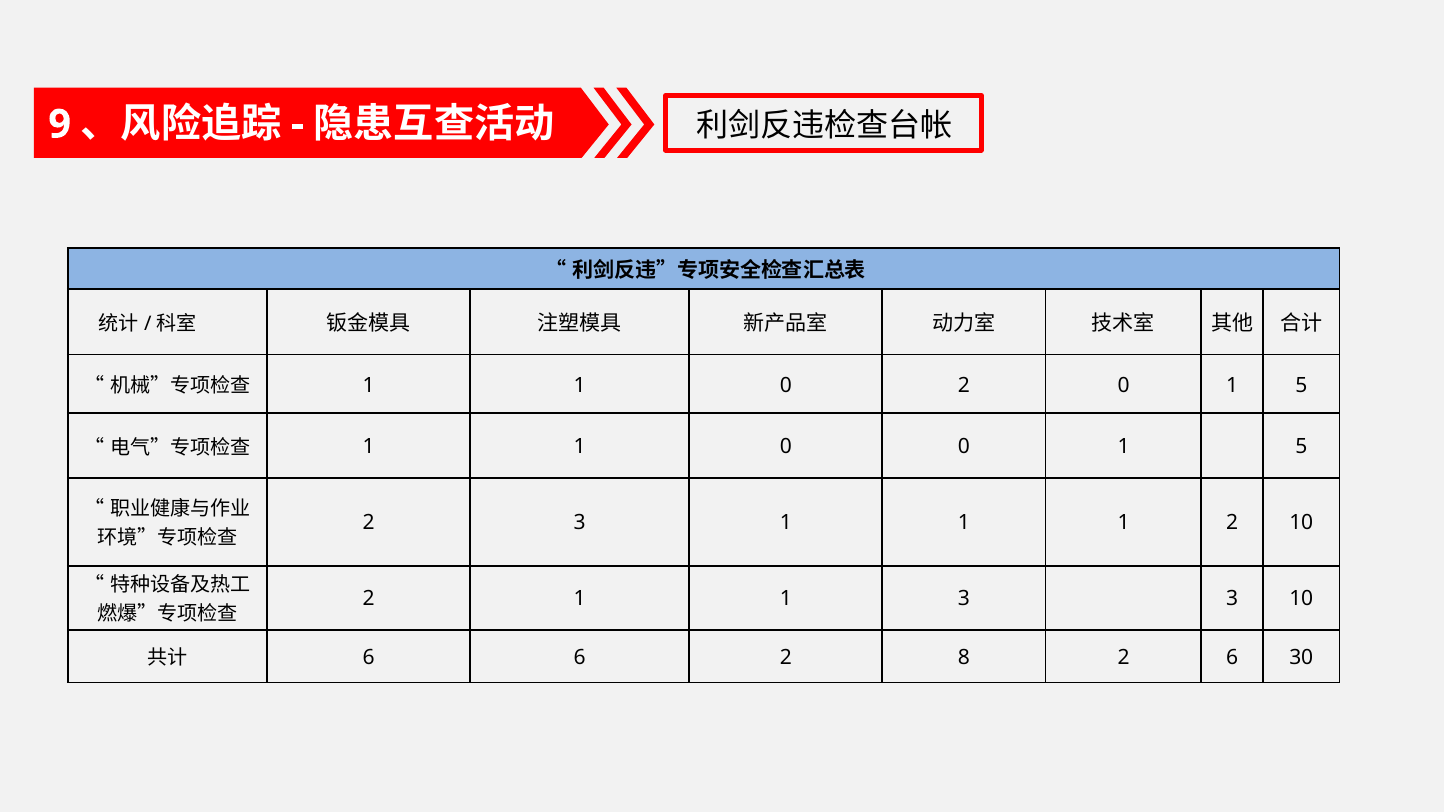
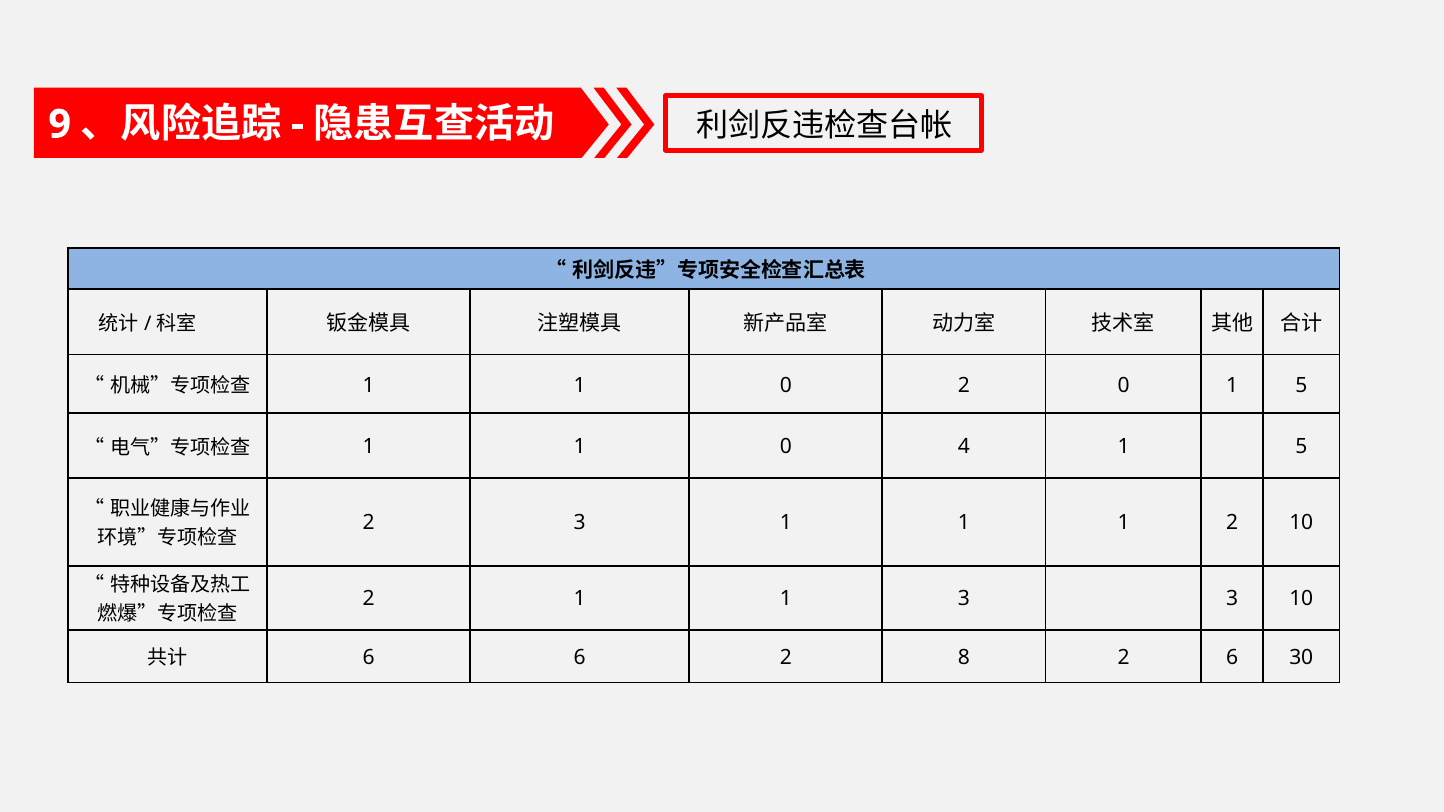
0 0: 0 -> 4
